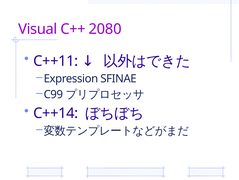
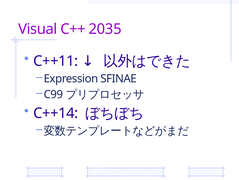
2080: 2080 -> 2035
